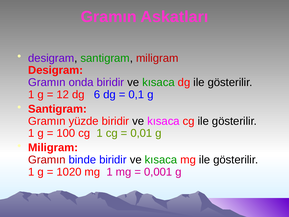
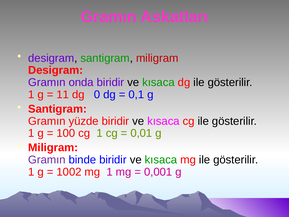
12: 12 -> 11
6: 6 -> 0
Gramın at (47, 160) colour: red -> purple
1020: 1020 -> 1002
